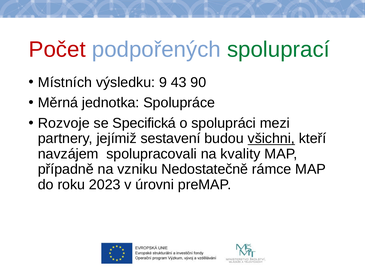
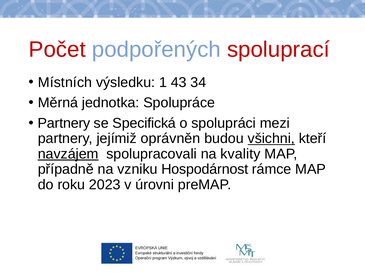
spoluprací colour: green -> red
9: 9 -> 1
90: 90 -> 34
Rozvoje at (64, 123): Rozvoje -> Partnery
sestavení: sestavení -> oprávněn
navzájem underline: none -> present
Nedostatečně: Nedostatečně -> Hospodárnost
